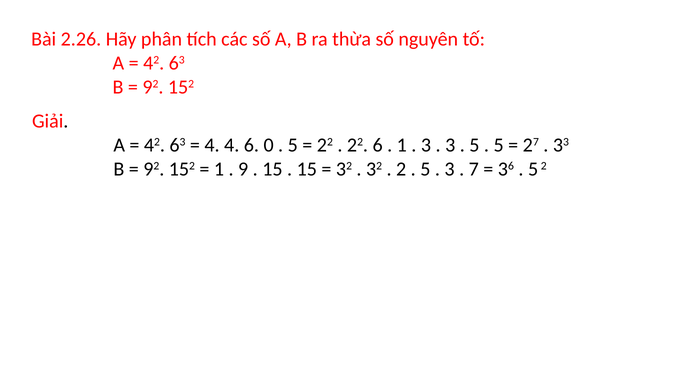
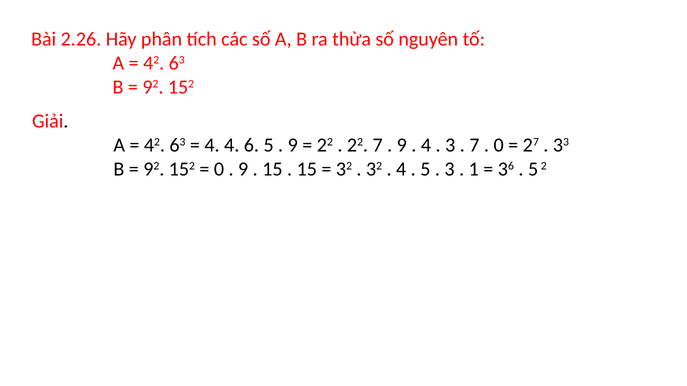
6 0: 0 -> 5
5 at (293, 145): 5 -> 9
22 6: 6 -> 7
1 at (402, 145): 1 -> 9
3 at (426, 145): 3 -> 4
5 at (474, 145): 5 -> 7
5 at (499, 145): 5 -> 0
1 at (219, 169): 1 -> 0
2 at (401, 169): 2 -> 4
7: 7 -> 1
